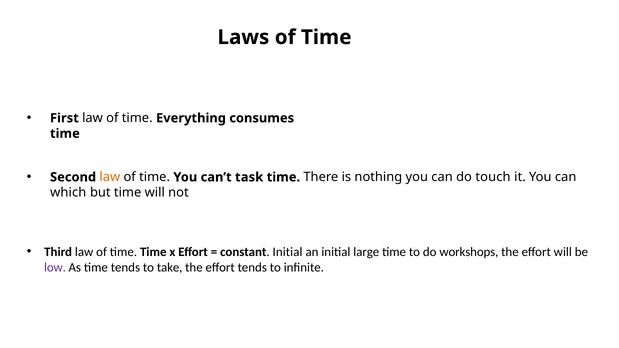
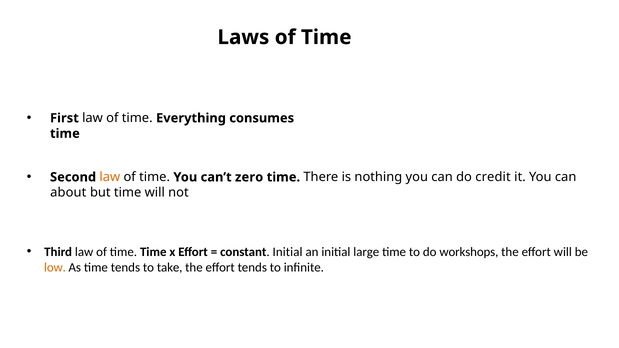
task: task -> zero
touch: touch -> credit
which: which -> about
low colour: purple -> orange
